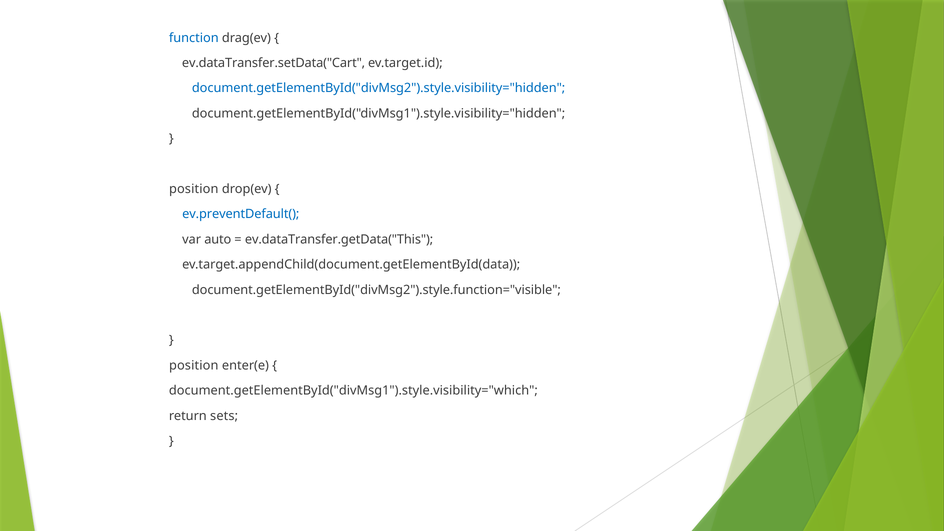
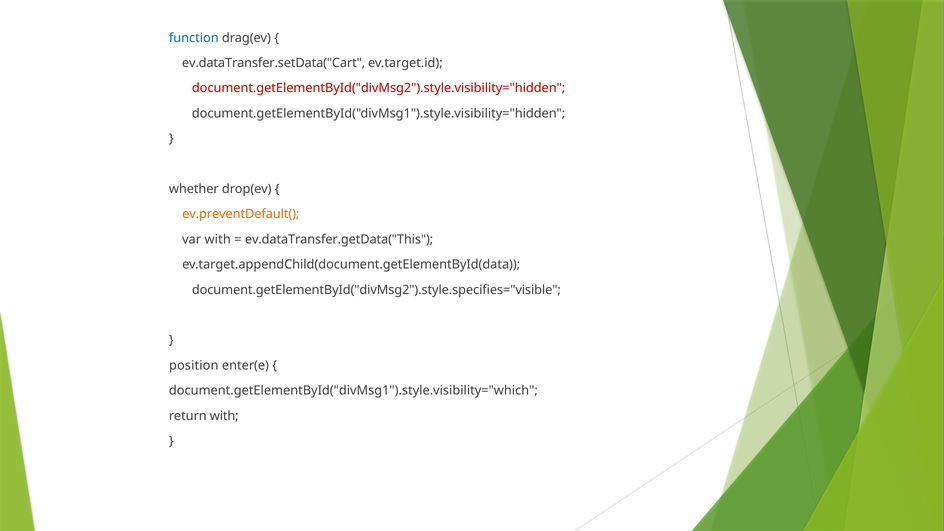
document.getElementById("divMsg2").style.visibility="hidden colour: blue -> red
position at (194, 189): position -> whether
ev.preventDefault( colour: blue -> orange
var auto: auto -> with
document.getElementById("divMsg2").style.function="visible: document.getElementById("divMsg2").style.function="visible -> document.getElementById("divMsg2").style.specifies="visible
return sets: sets -> with
